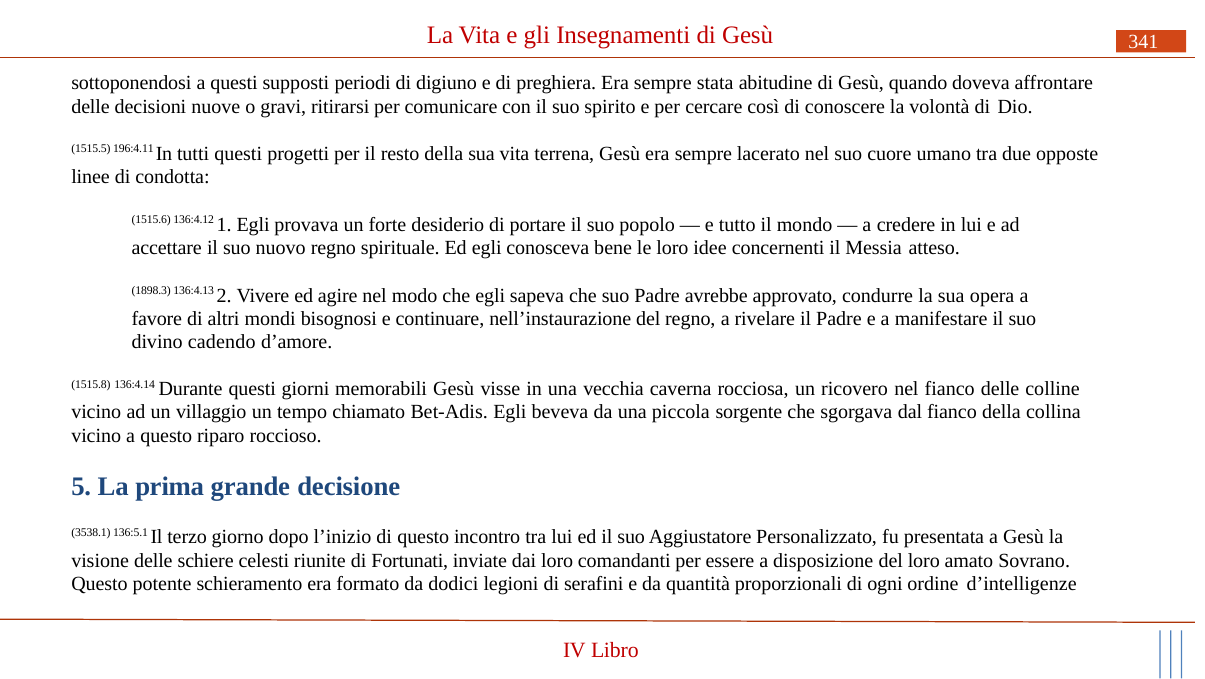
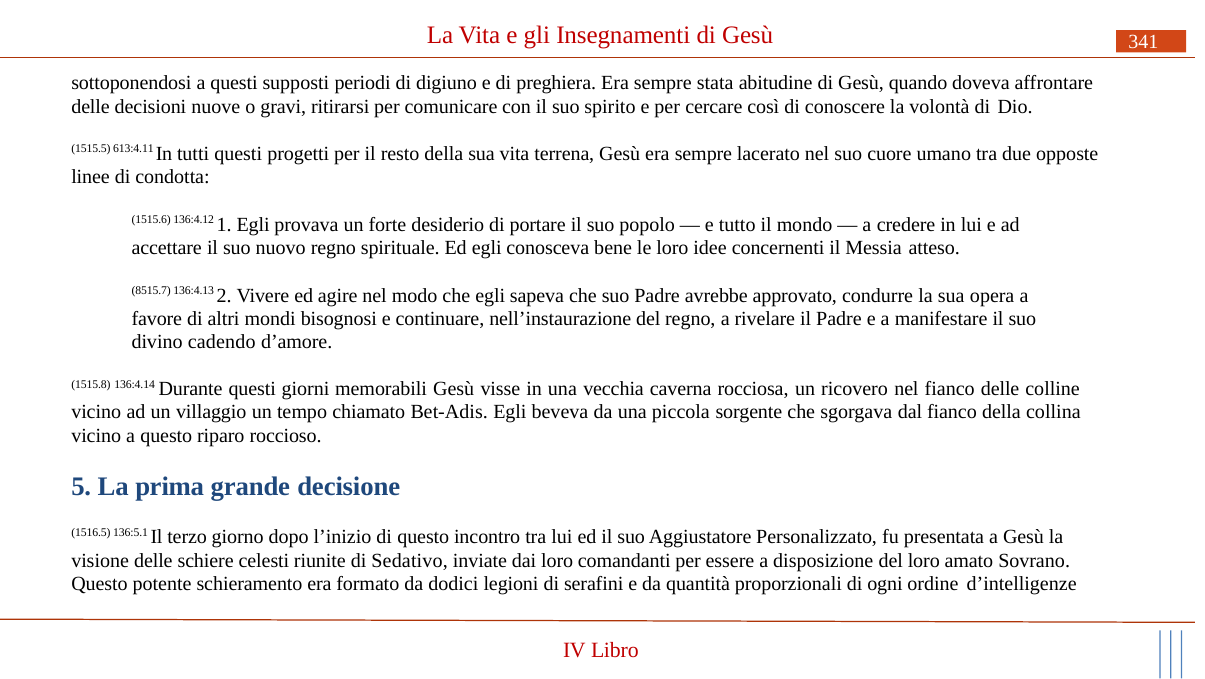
196:4.11: 196:4.11 -> 613:4.11
1898.3: 1898.3 -> 8515.7
3538.1: 3538.1 -> 1516.5
Fortunati: Fortunati -> Sedativo
